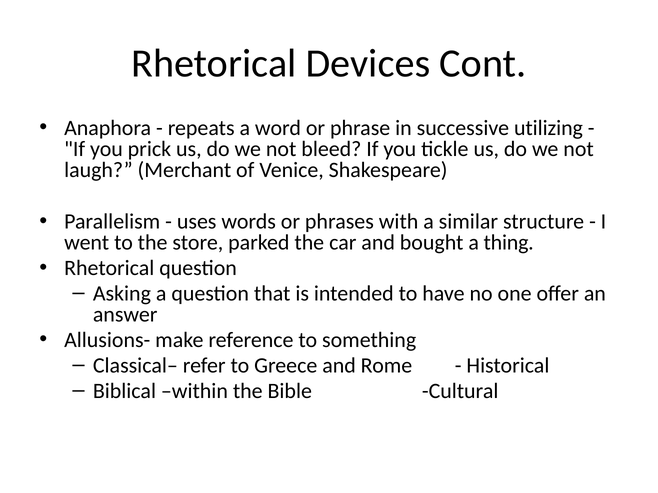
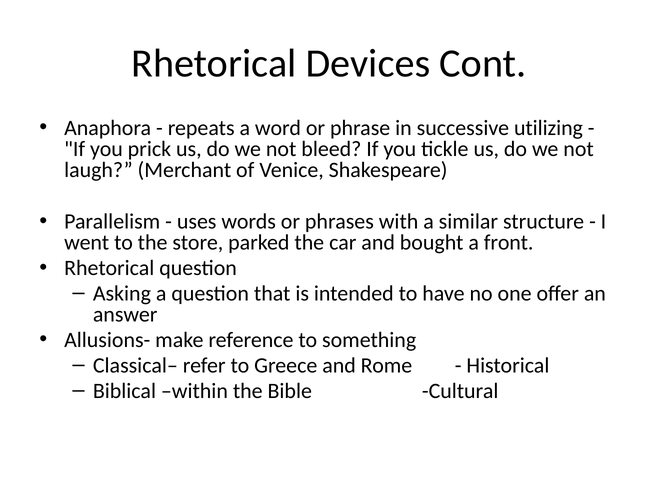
thing: thing -> front
